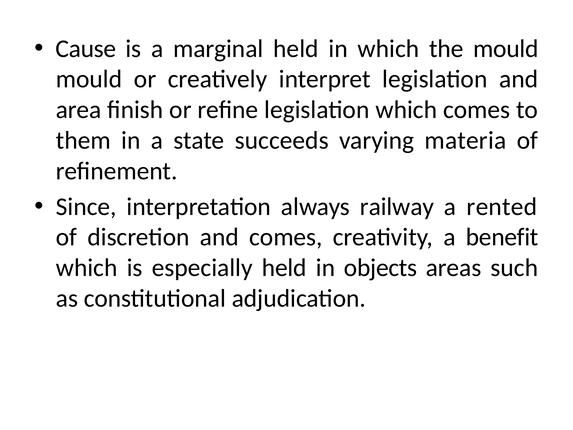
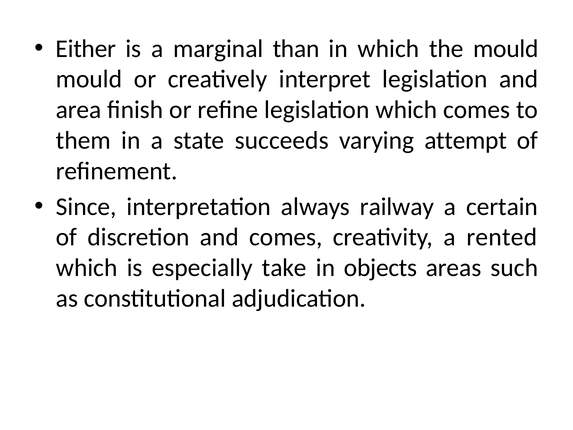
Cause: Cause -> Either
marginal held: held -> than
materia: materia -> attempt
rented: rented -> certain
benefit: benefit -> rented
especially held: held -> take
